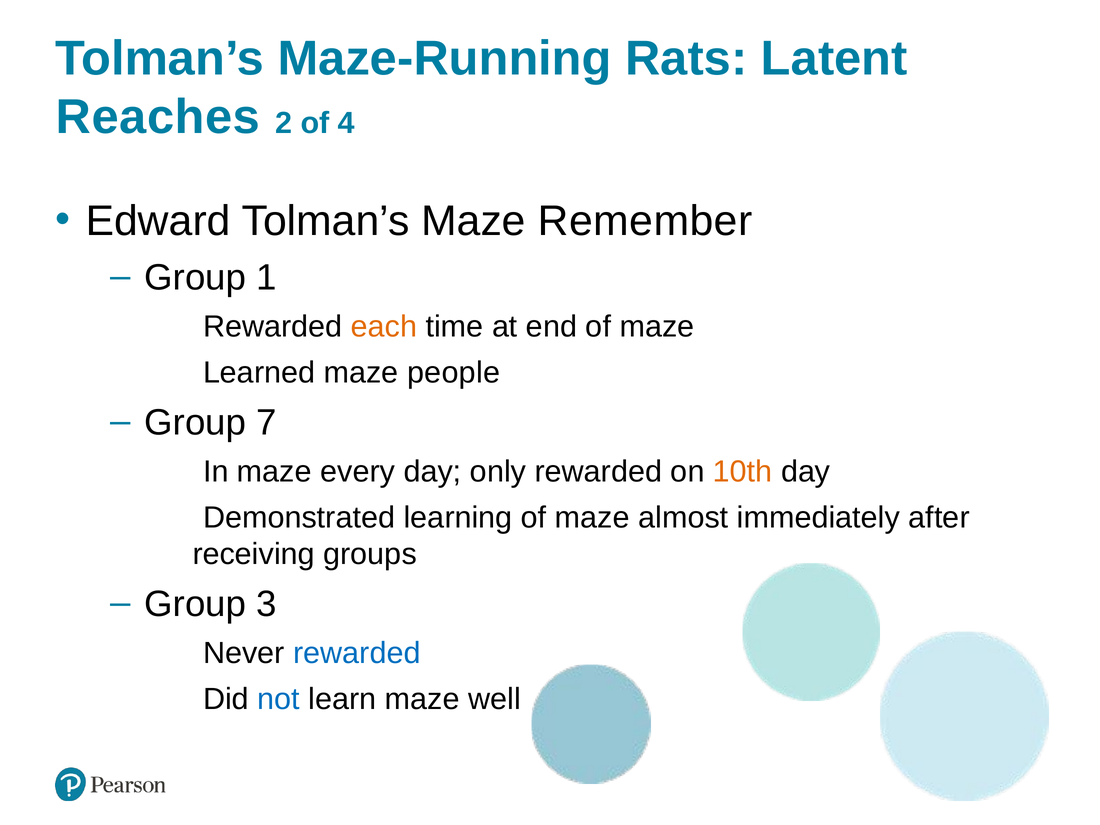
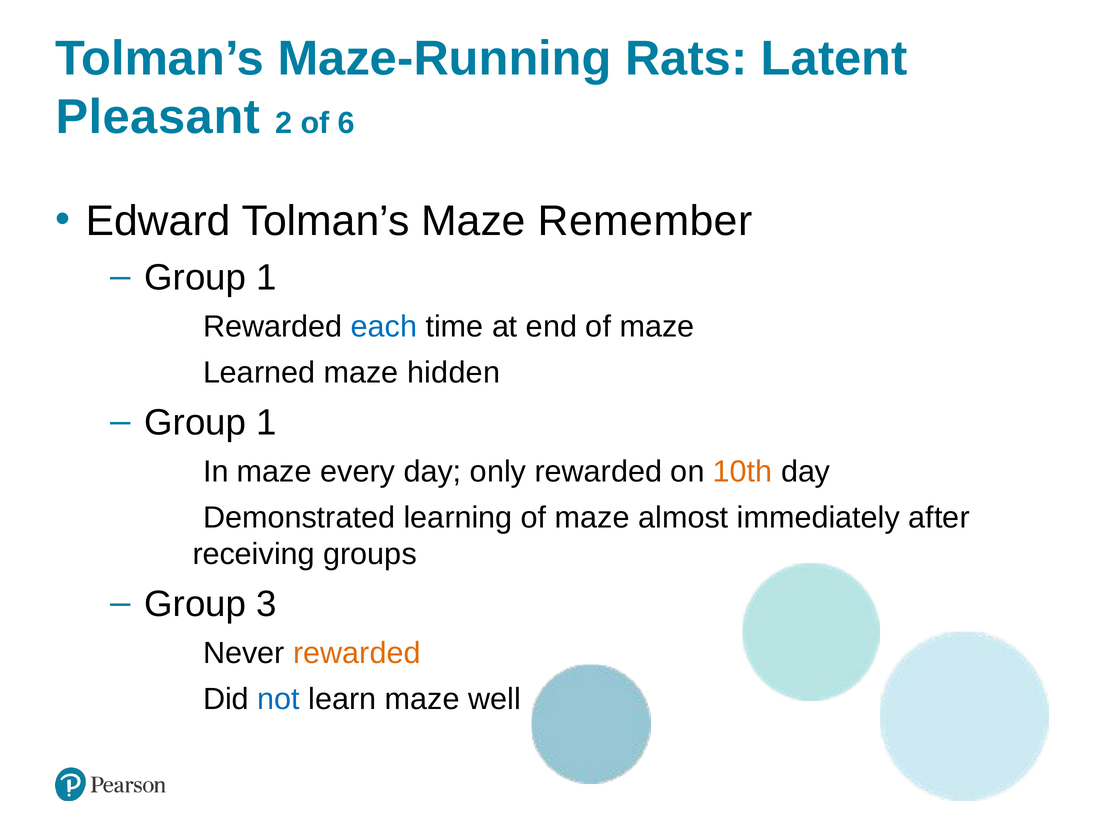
Reaches: Reaches -> Pleasant
4: 4 -> 6
each colour: orange -> blue
people: people -> hidden
7 at (267, 423): 7 -> 1
rewarded at (357, 653) colour: blue -> orange
